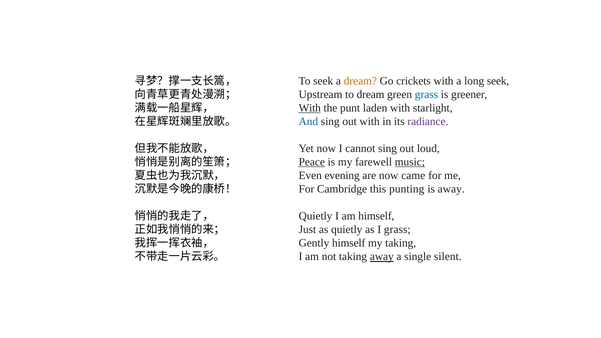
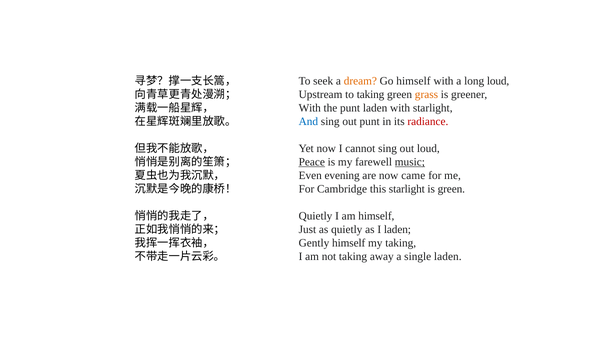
Go crickets: crickets -> himself
long seek: seek -> loud
to dream: dream -> taking
grass at (426, 94) colour: blue -> orange
With at (310, 108) underline: present -> none
out with: with -> punt
radiance colour: purple -> red
this punting: punting -> starlight
is away: away -> green
I grass: grass -> laden
away at (382, 257) underline: present -> none
single silent: silent -> laden
